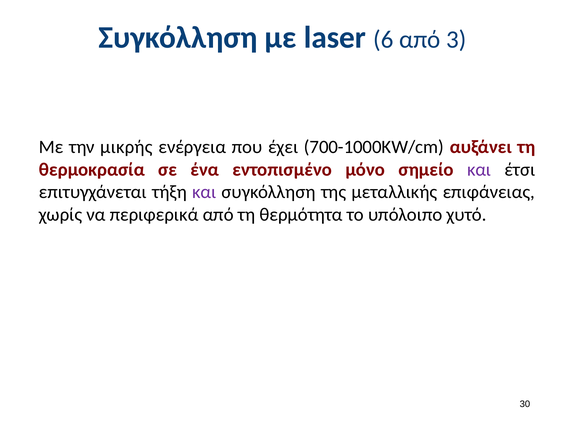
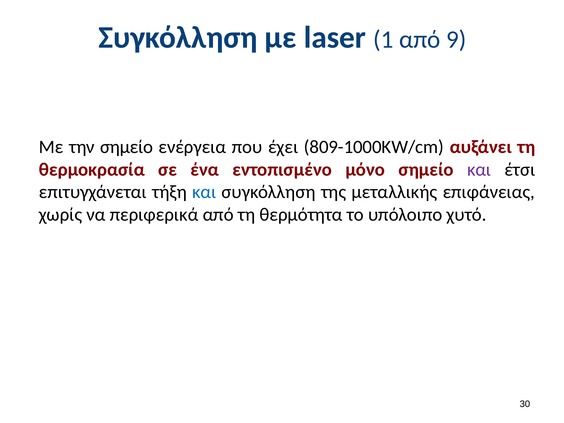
6: 6 -> 1
3: 3 -> 9
την μικρής: μικρής -> σημείο
700-1000KW/cm: 700-1000KW/cm -> 809-1000KW/cm
και at (204, 192) colour: purple -> blue
